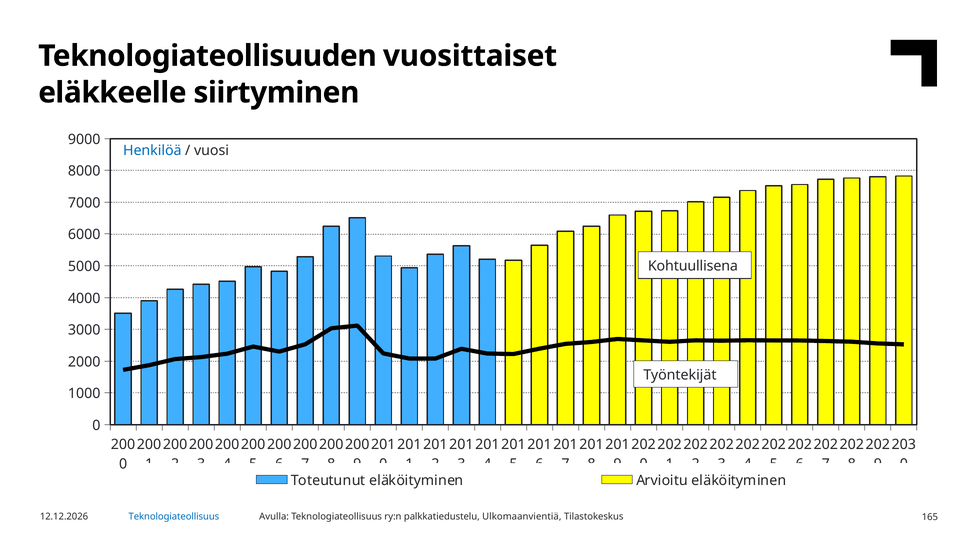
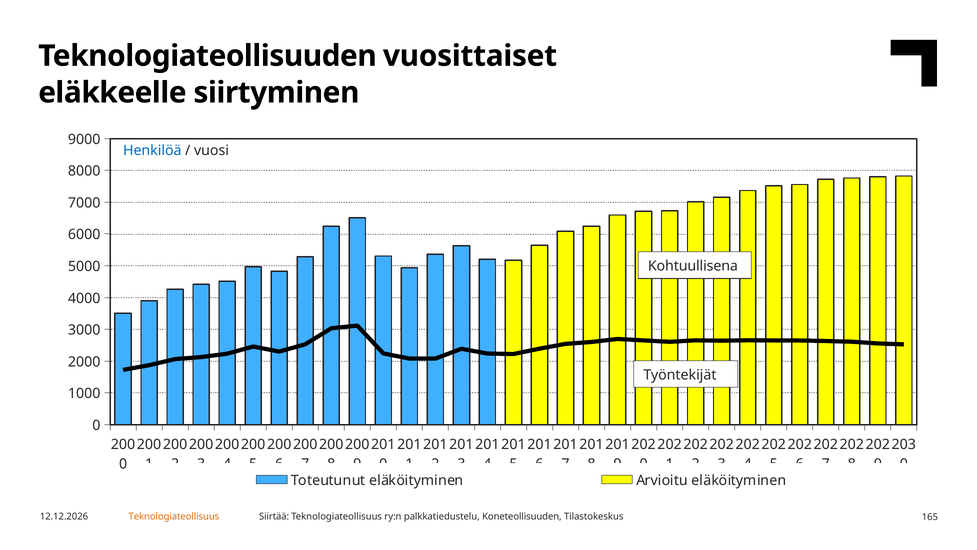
Teknologiateollisuus at (174, 516) colour: blue -> orange
Avulla: Avulla -> Siirtää
Ulkomaanvientiä: Ulkomaanvientiä -> Koneteollisuuden
